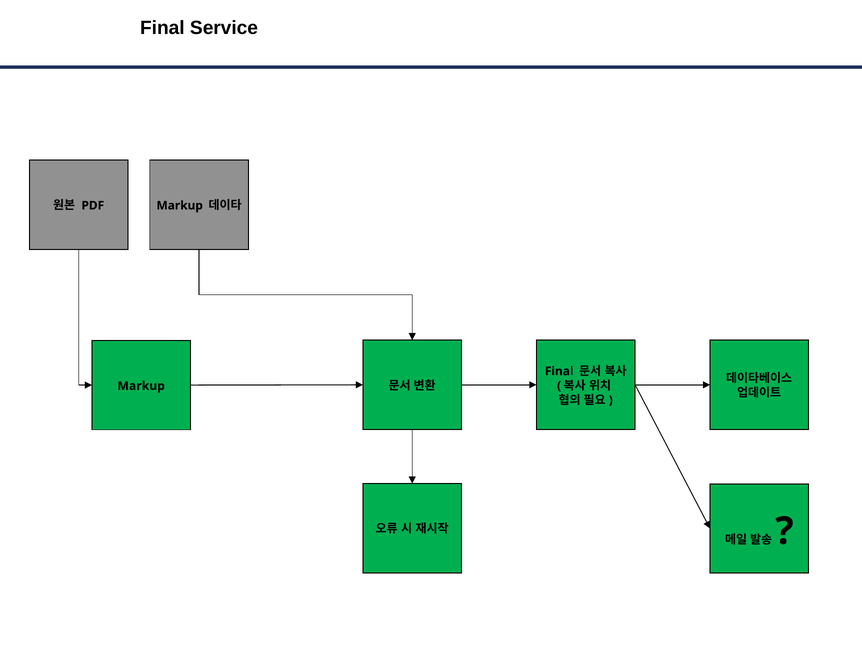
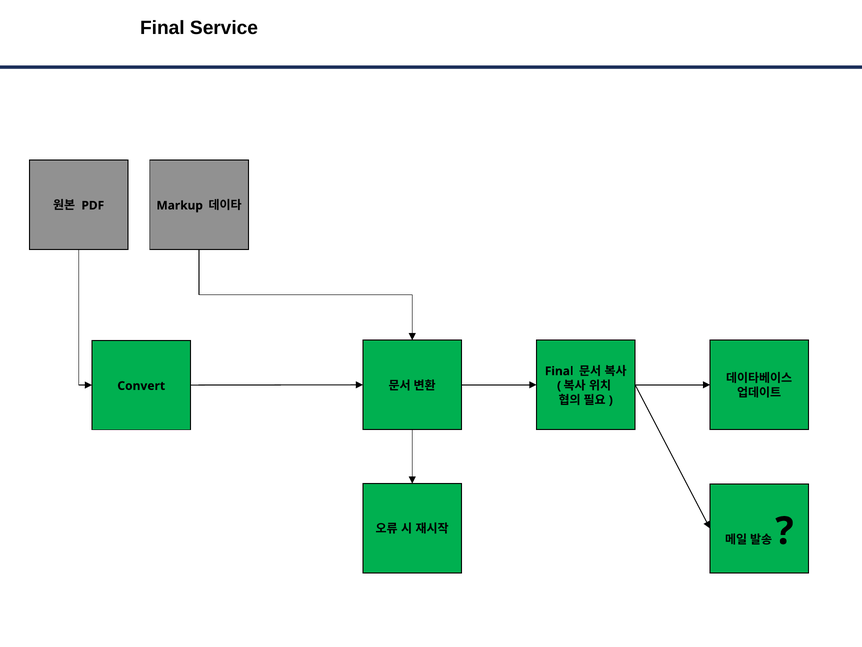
Markup at (141, 386): Markup -> Convert
